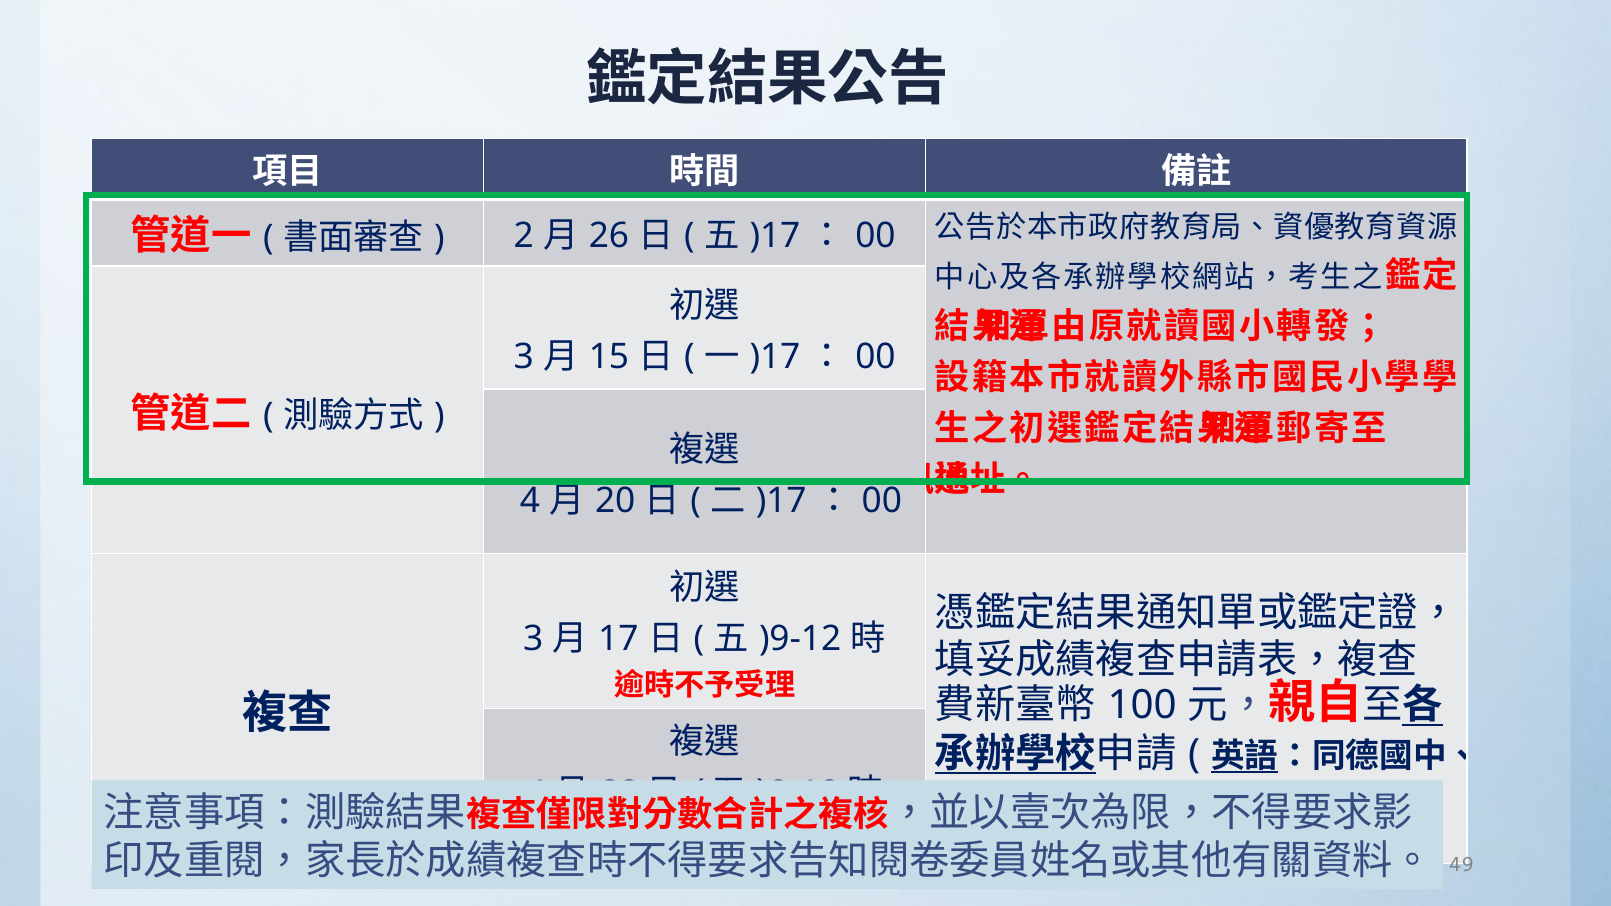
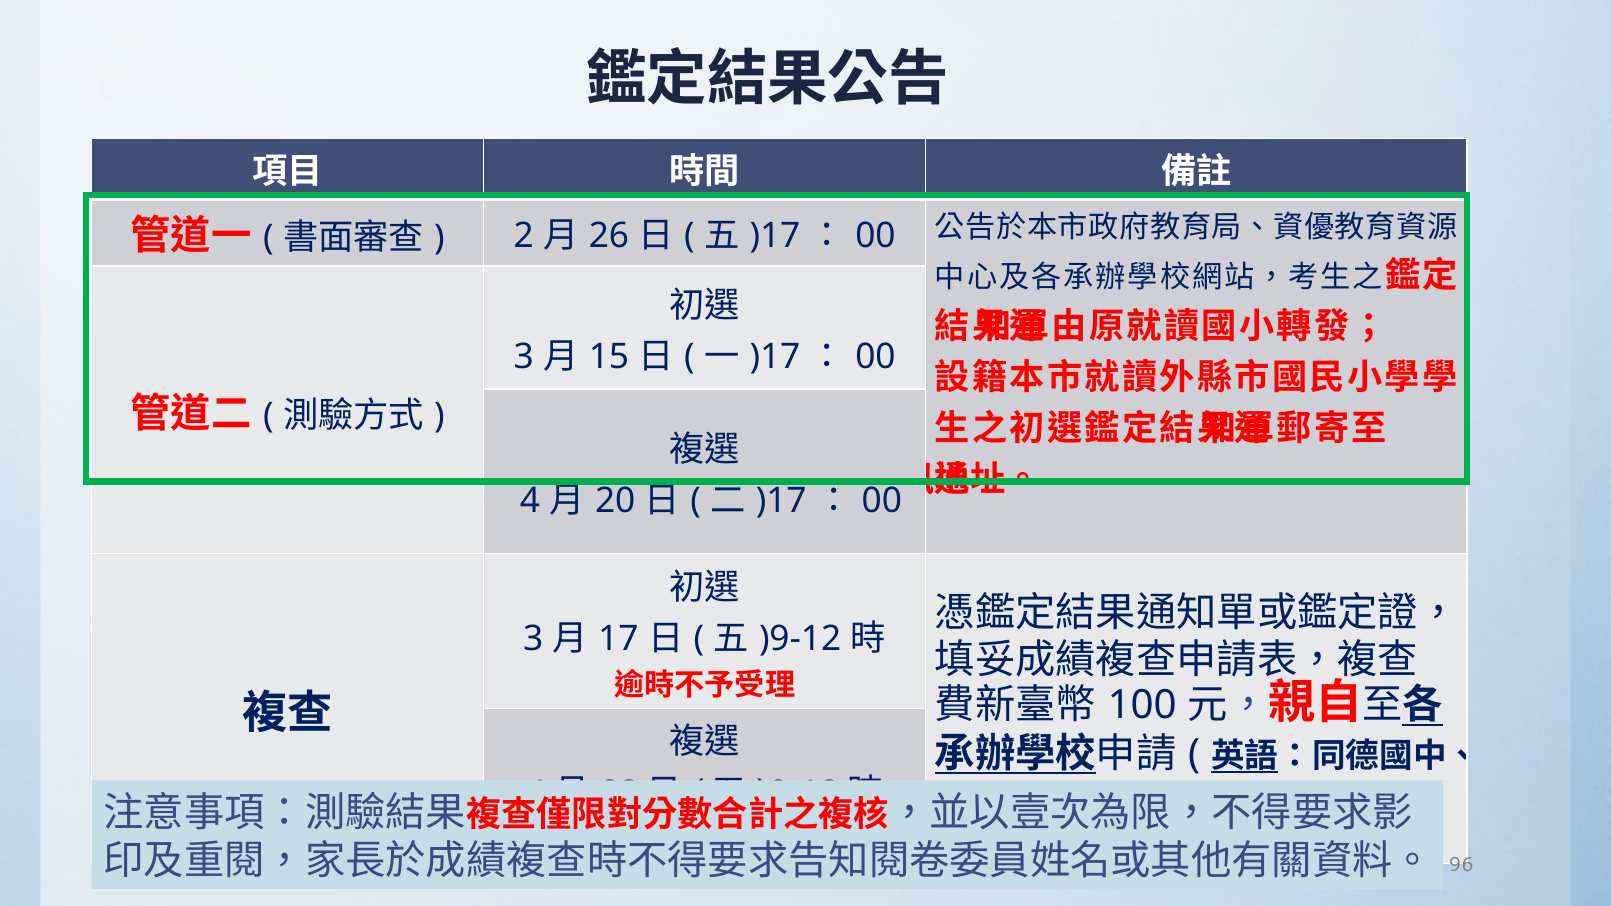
49: 49 -> 96
